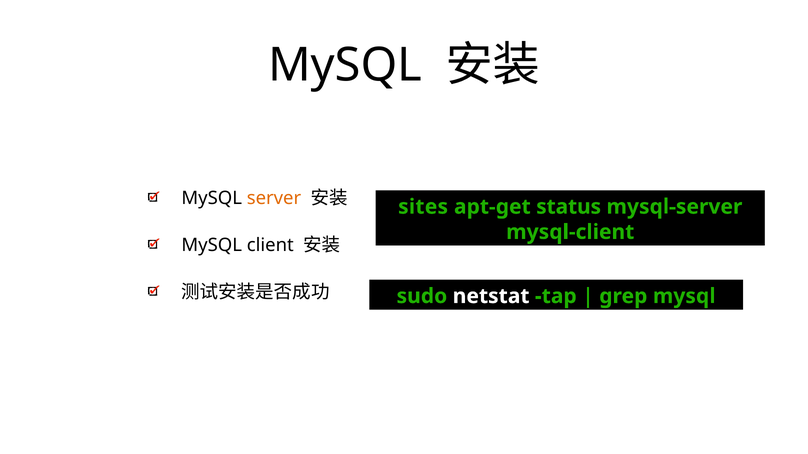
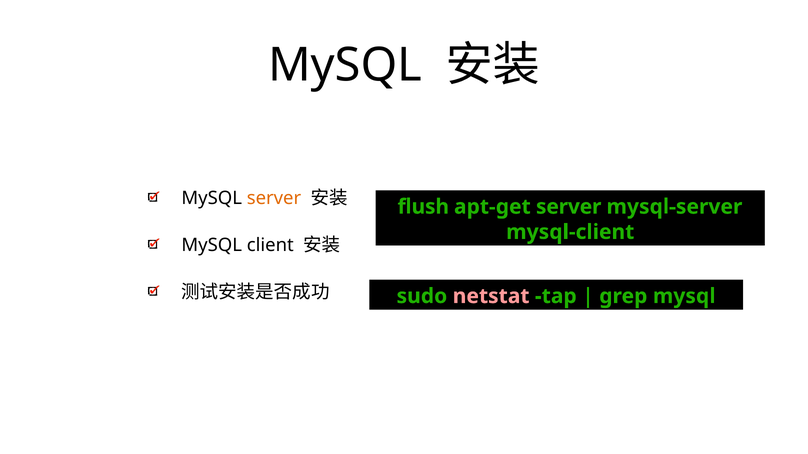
sites: sites -> flush
apt-get status: status -> server
netstat colour: white -> pink
